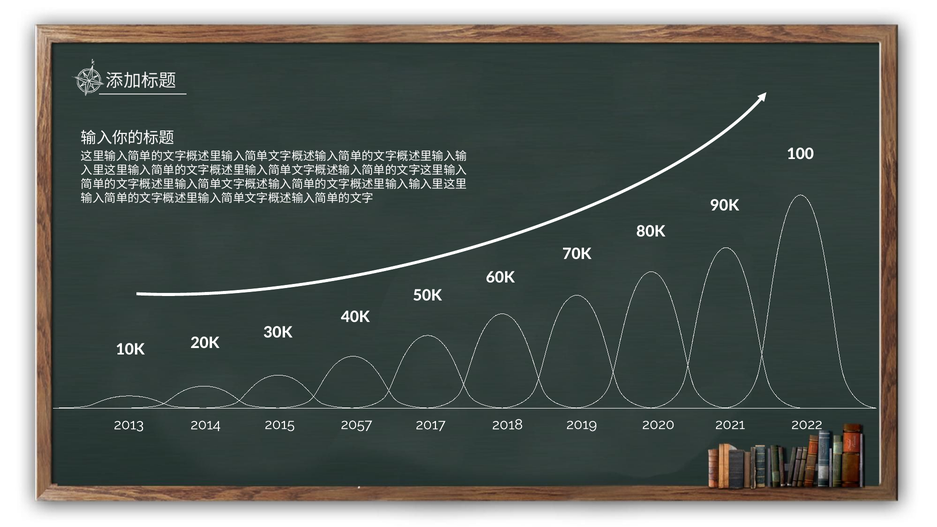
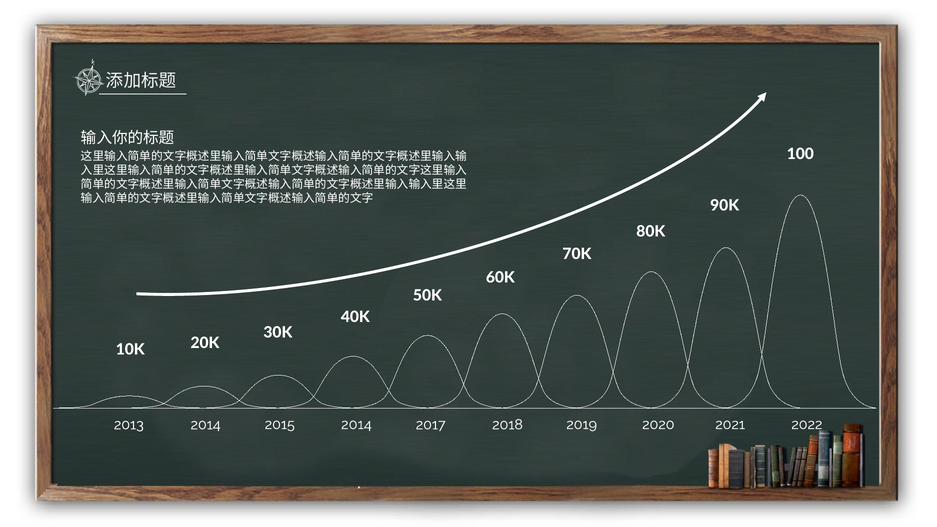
2015 2057: 2057 -> 2014
